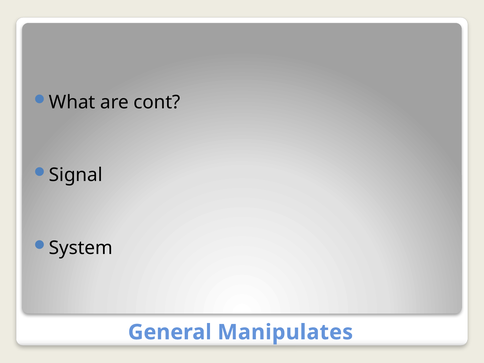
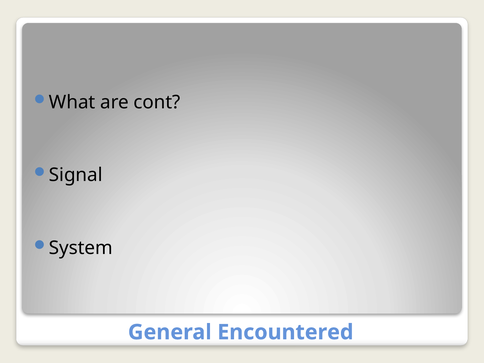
Manipulates: Manipulates -> Encountered
